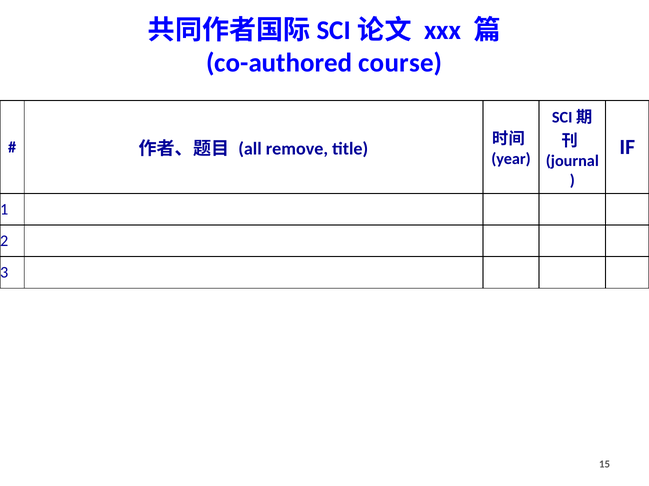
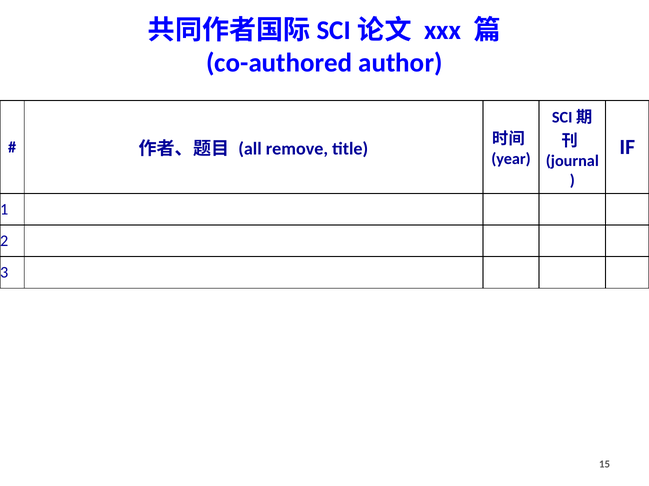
course: course -> author
